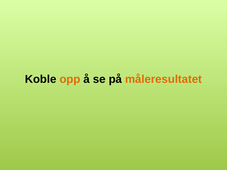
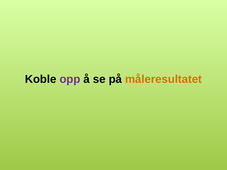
opp colour: orange -> purple
